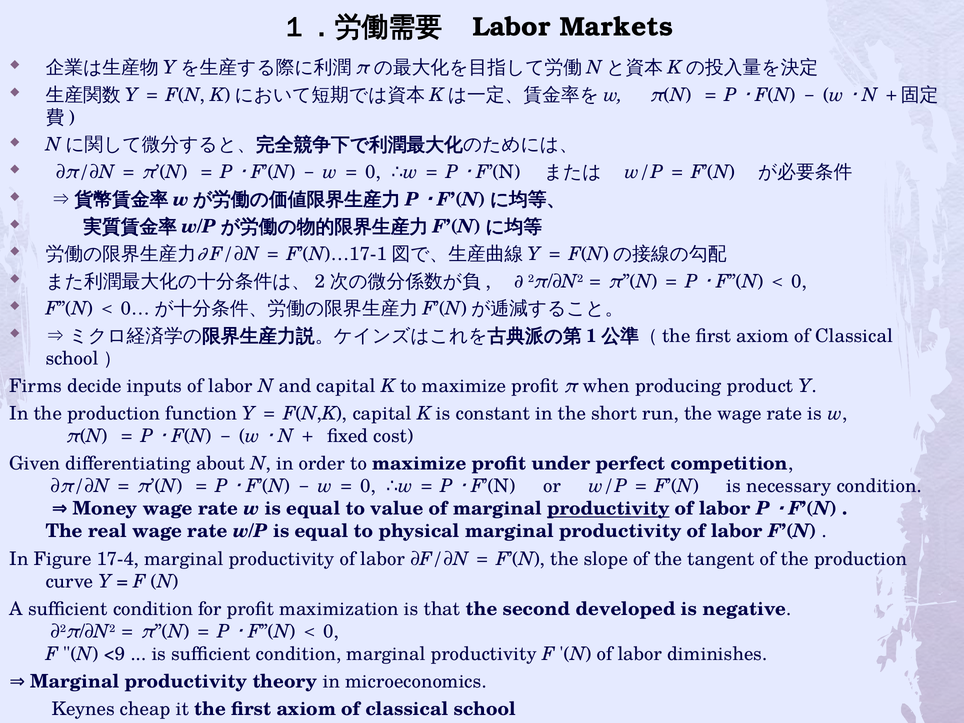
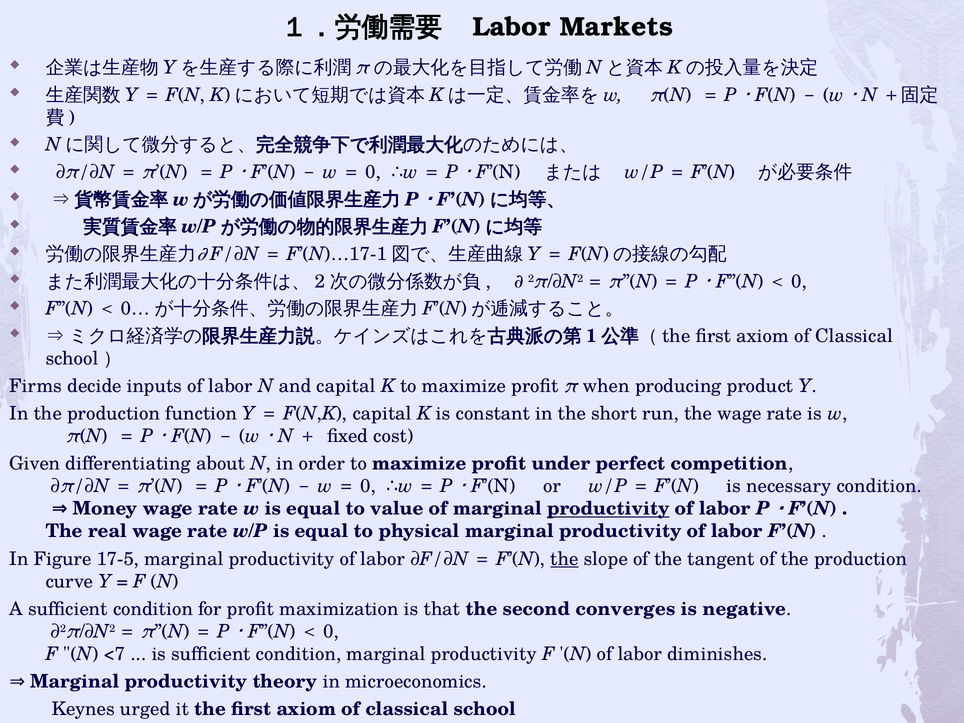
17-4: 17-4 -> 17-5
the at (565, 559) underline: none -> present
developed: developed -> converges
<9: <9 -> <7
cheap: cheap -> urged
